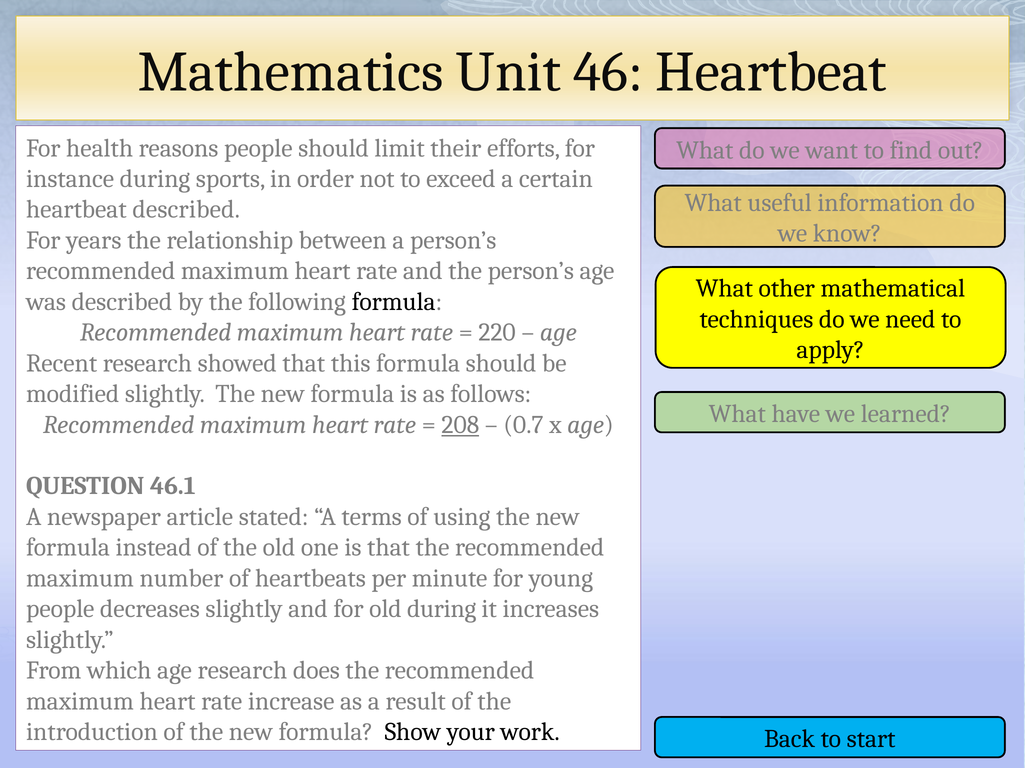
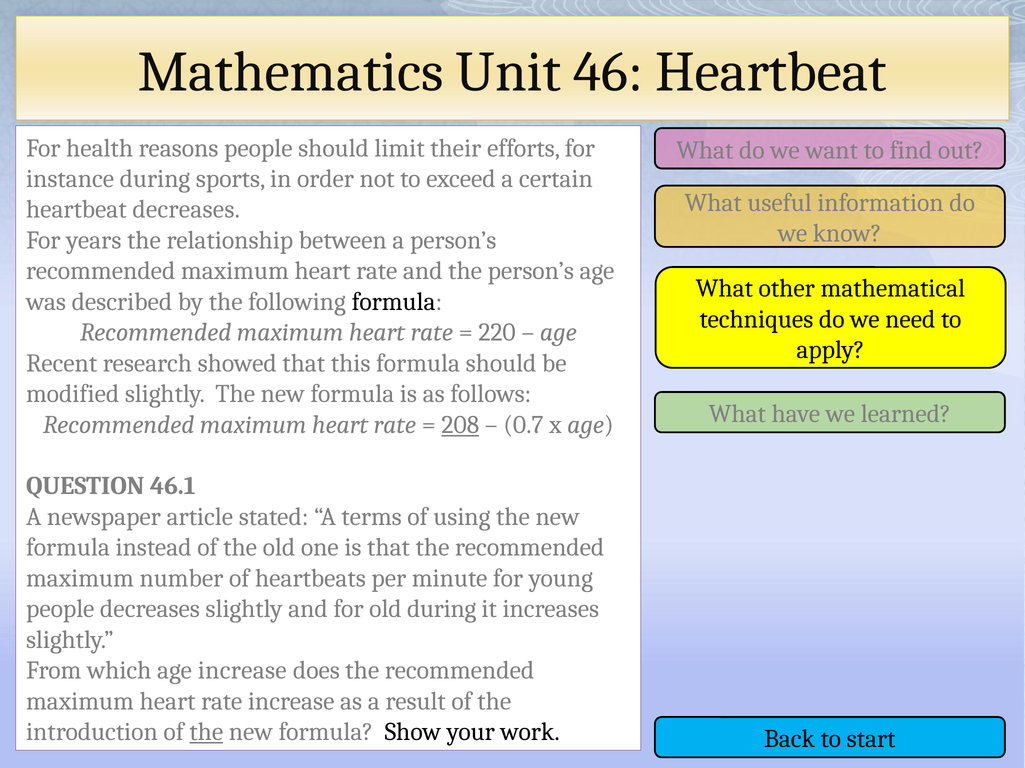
heartbeat described: described -> decreases
age research: research -> increase
the at (206, 732) underline: none -> present
